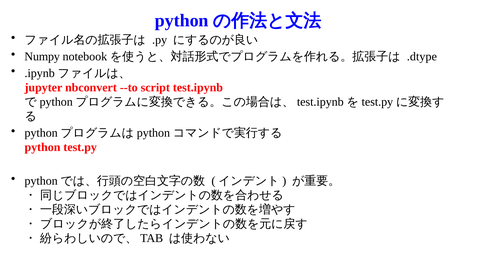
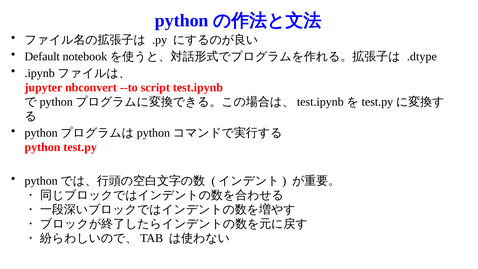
Numpy: Numpy -> Default
